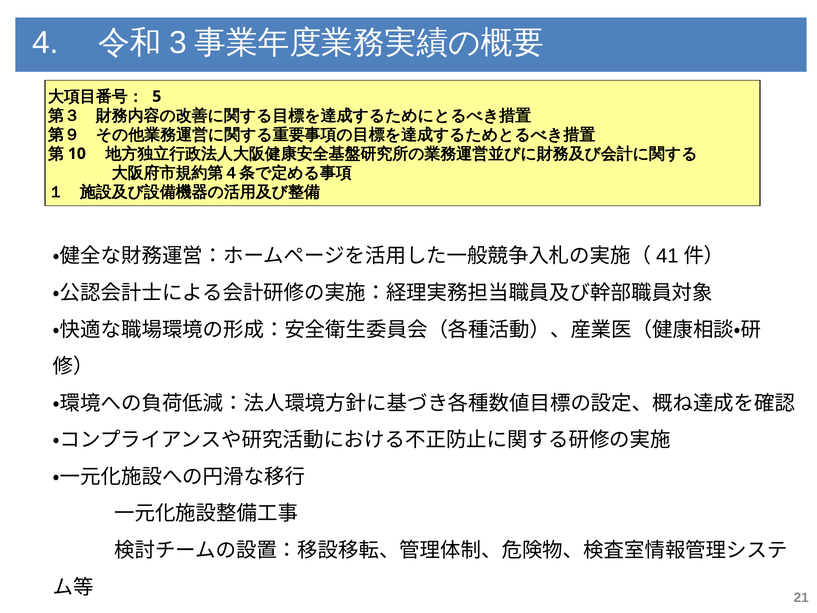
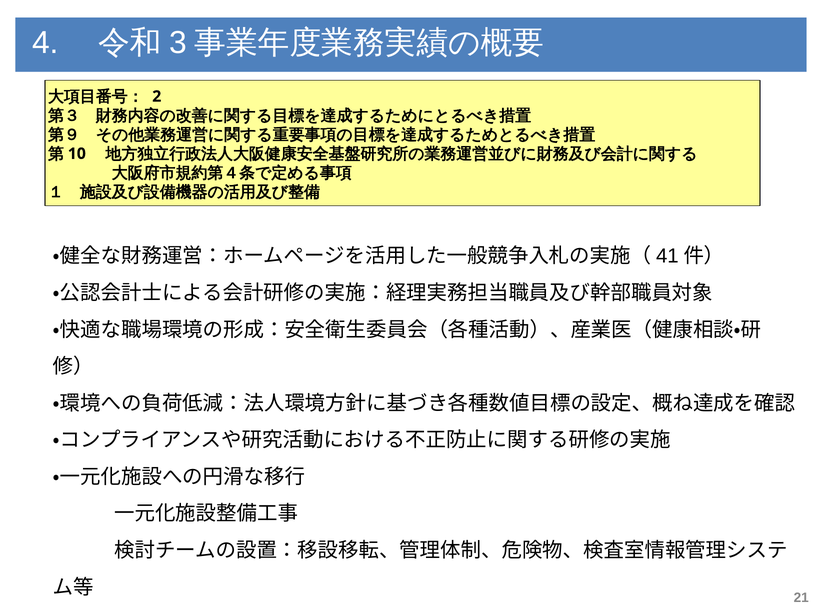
5: 5 -> 2
